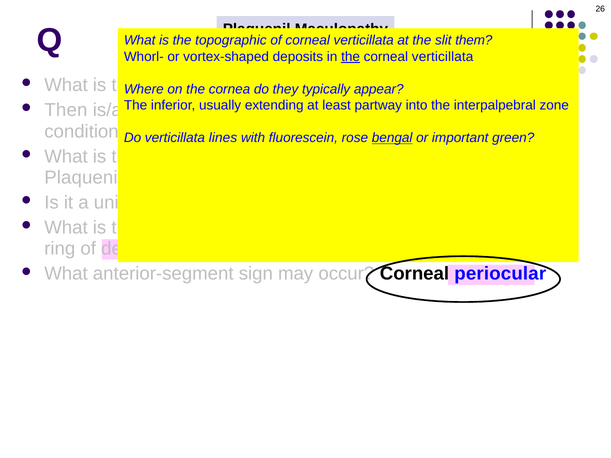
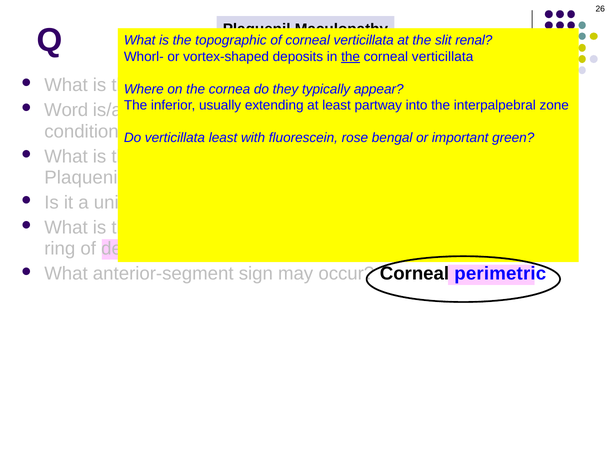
them: them -> renal
Then: Then -> Word
lines at (223, 138): lines -> least
bengal underline: present -> none
periocular: periocular -> perimetric
